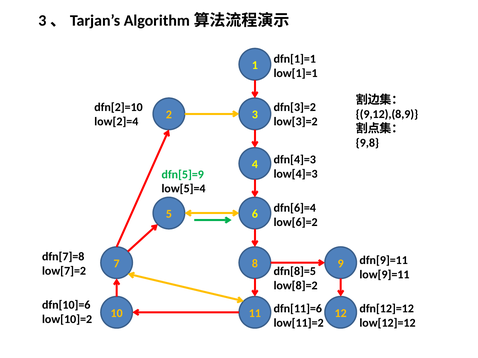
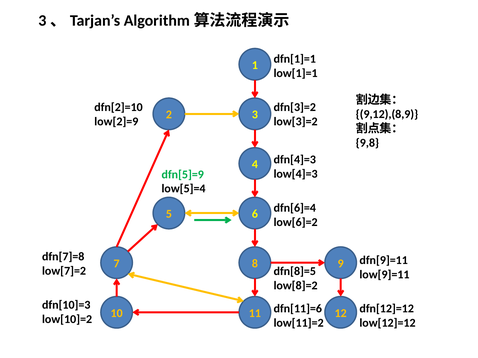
low[2]=4: low[2]=4 -> low[2]=9
dfn[10]=6: dfn[10]=6 -> dfn[10]=3
